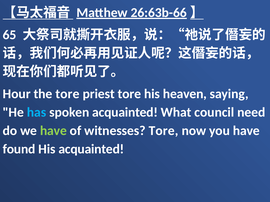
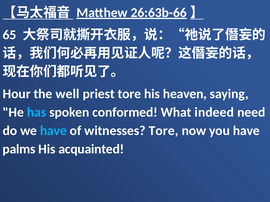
the tore: tore -> well
spoken acquainted: acquainted -> conformed
council: council -> indeed
have at (53, 131) colour: light green -> light blue
found: found -> palms
